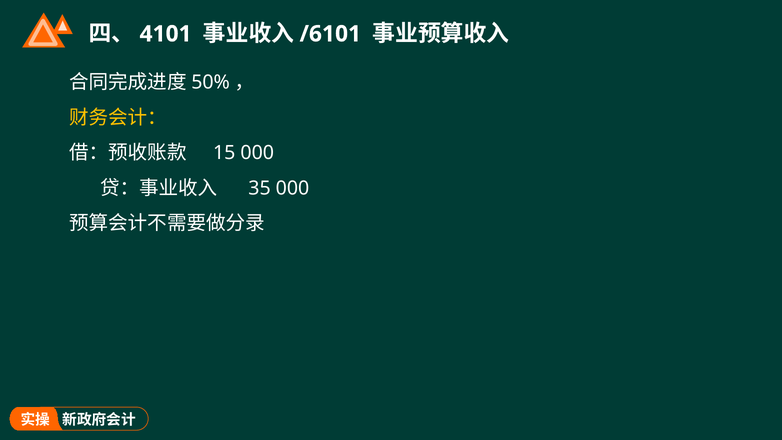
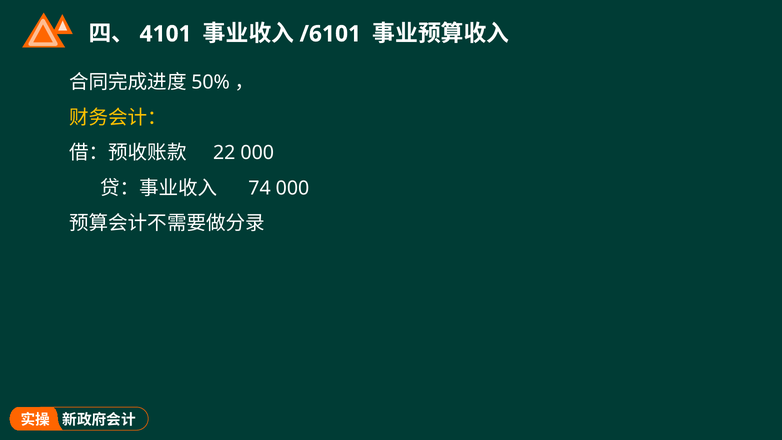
15: 15 -> 22
35: 35 -> 74
